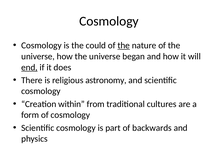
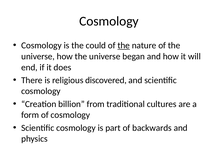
end underline: present -> none
astronomy: astronomy -> discovered
within: within -> billion
